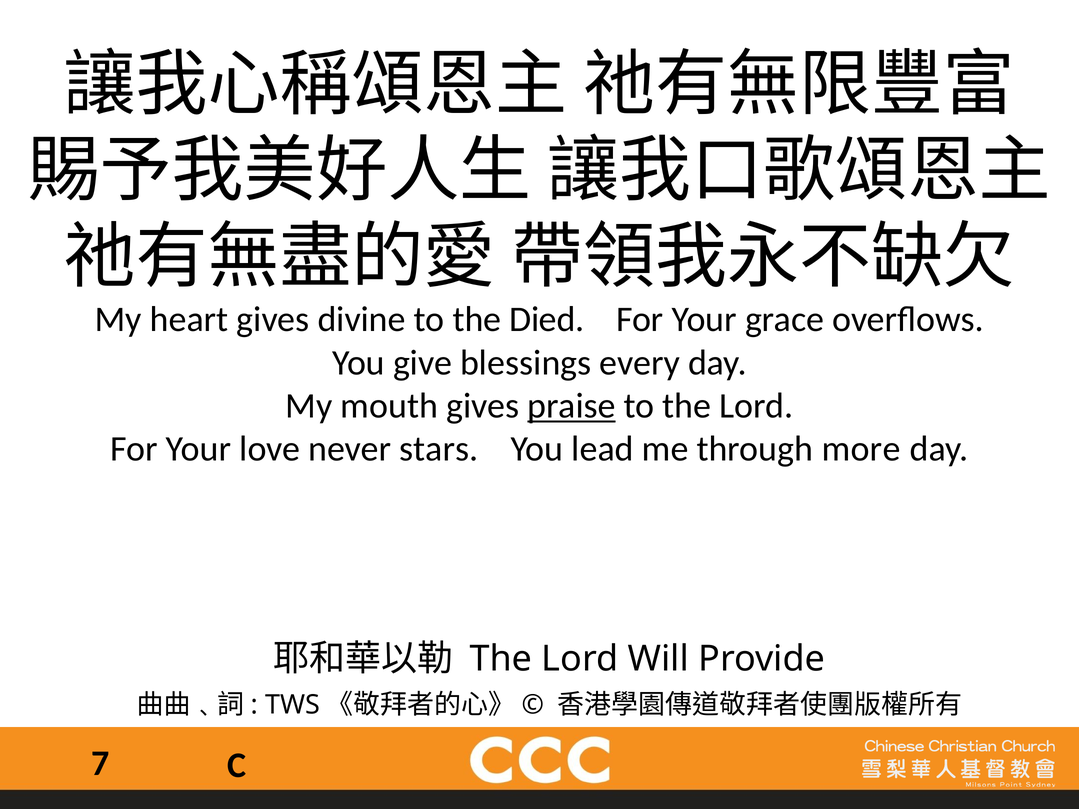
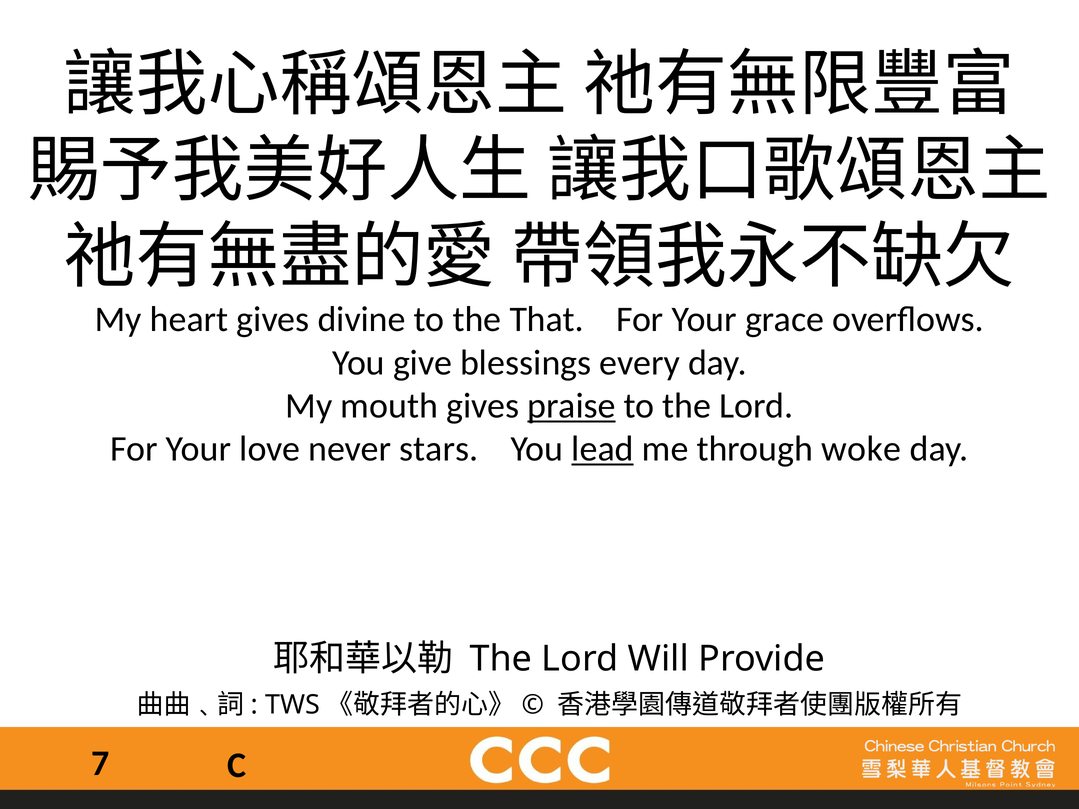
Died: Died -> That
lead underline: none -> present
more: more -> woke
